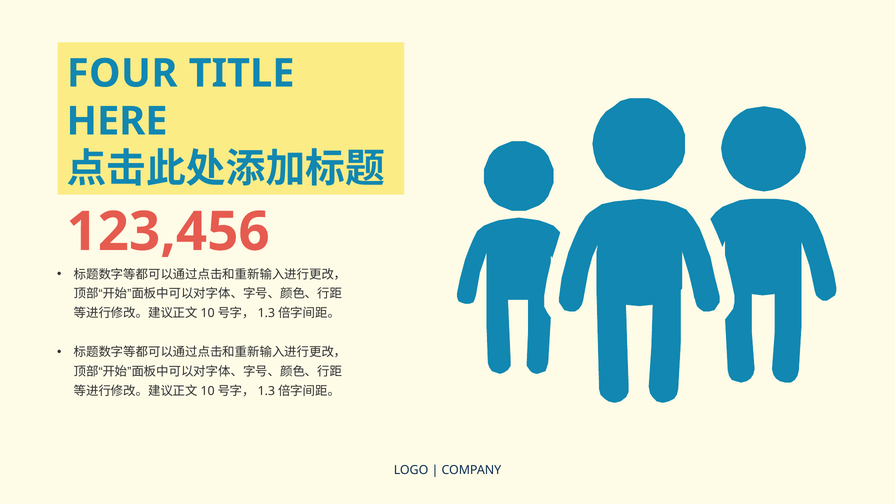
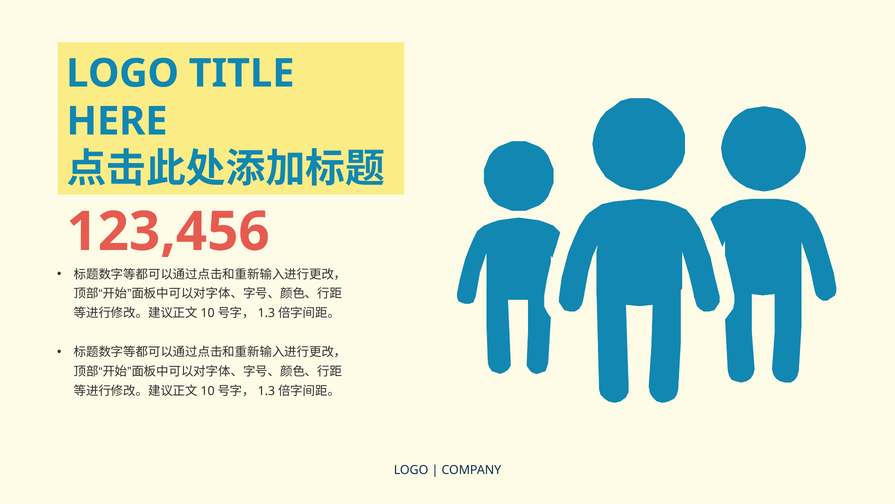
FOUR at (122, 73): FOUR -> LOGO
